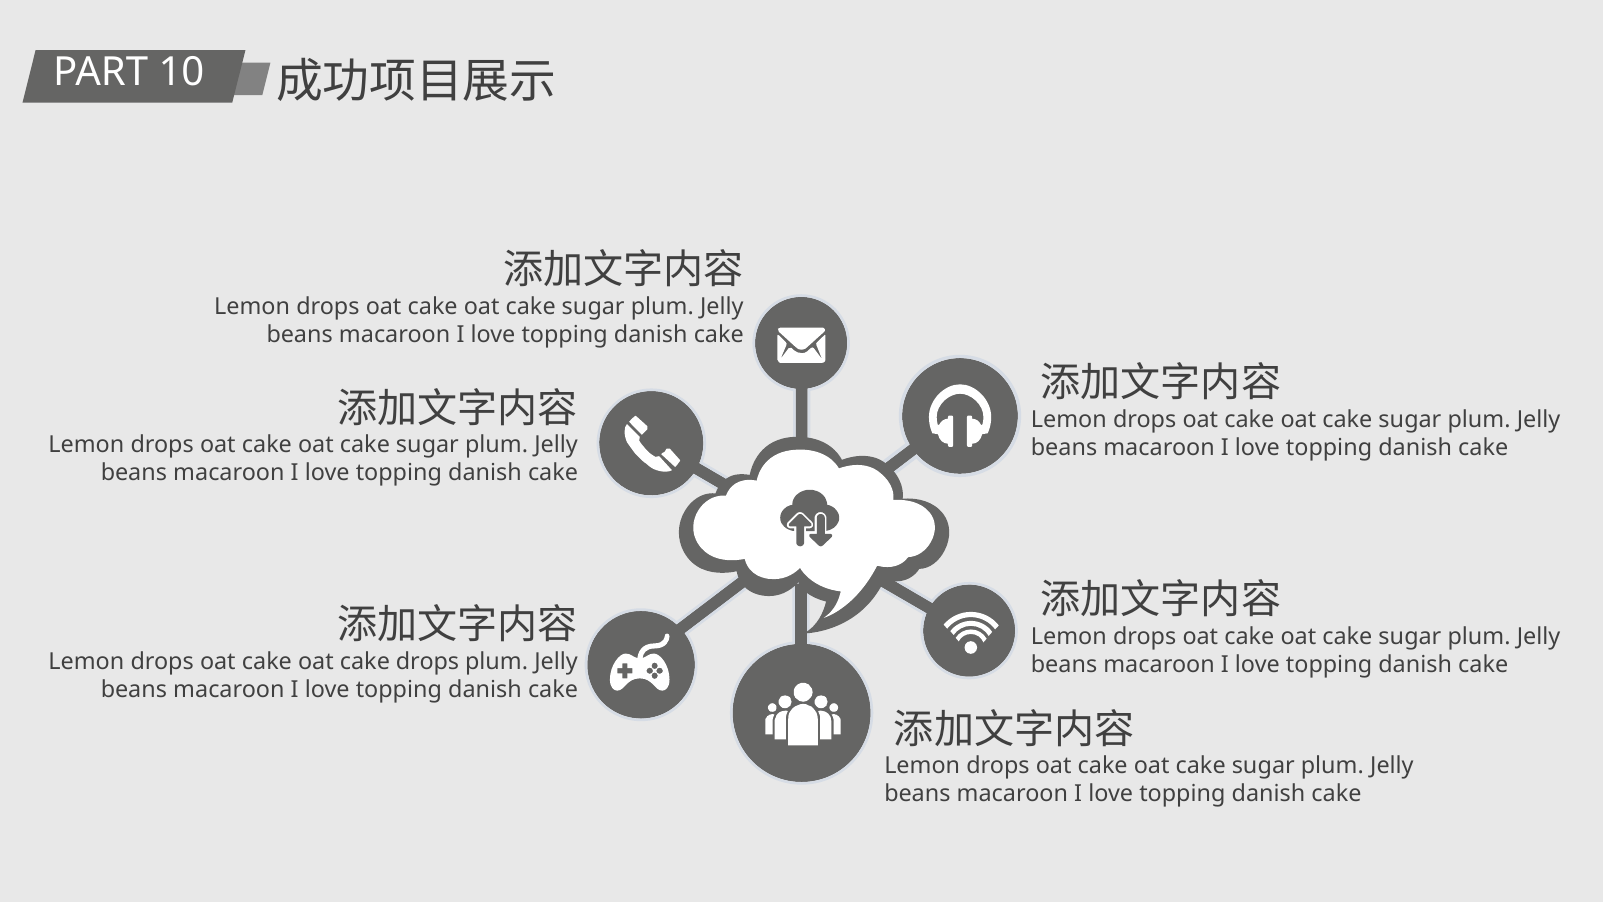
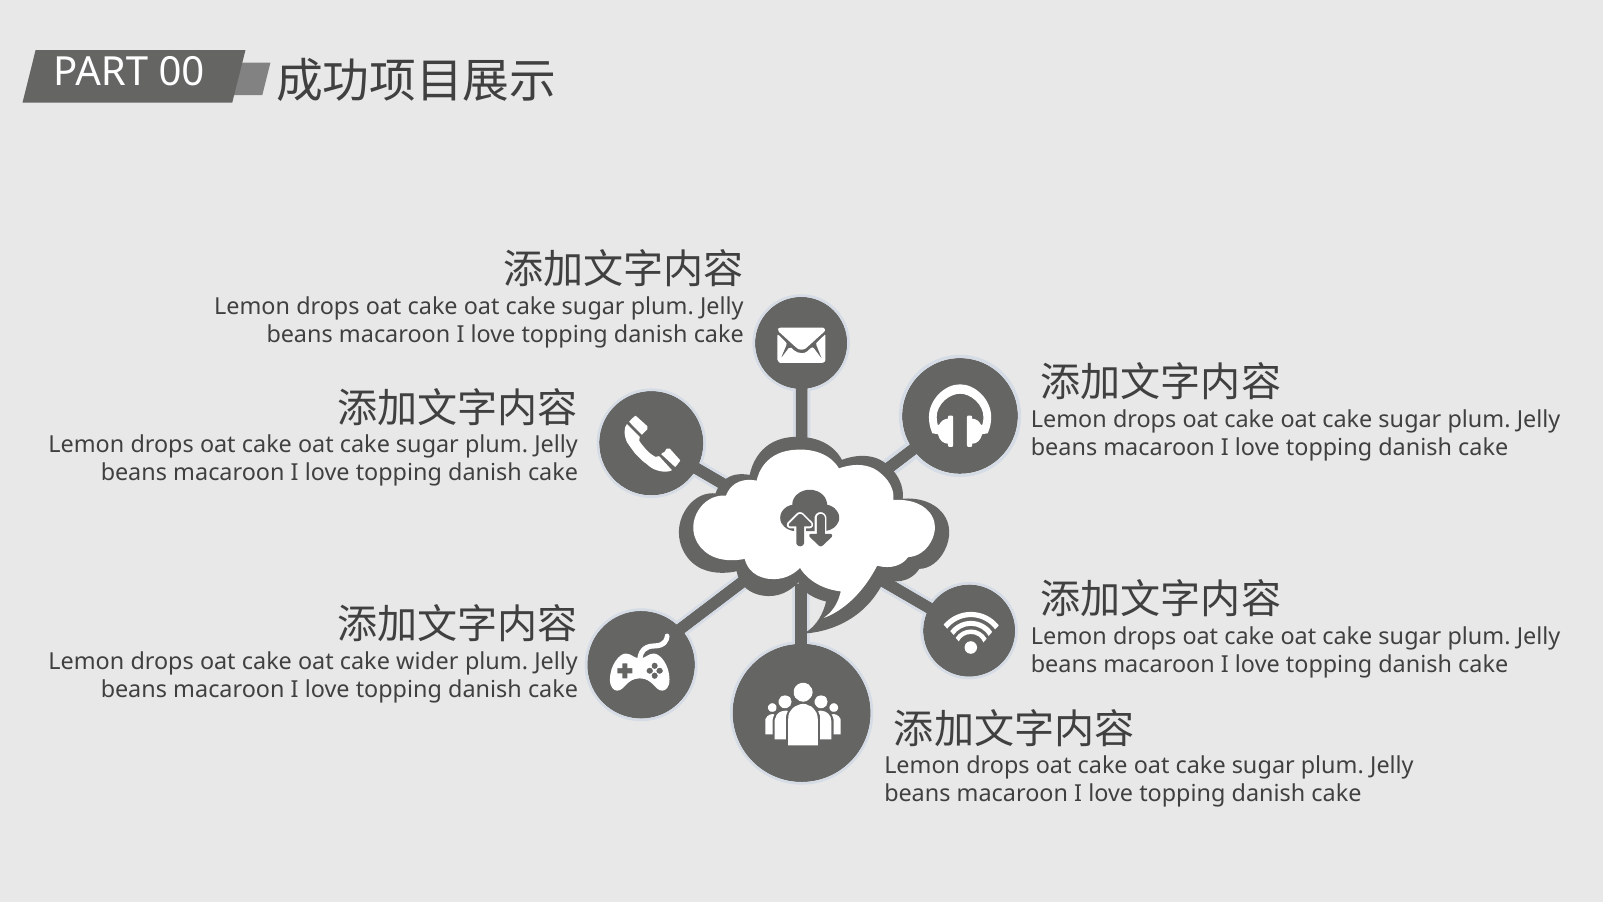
10: 10 -> 00
cake drops: drops -> wider
